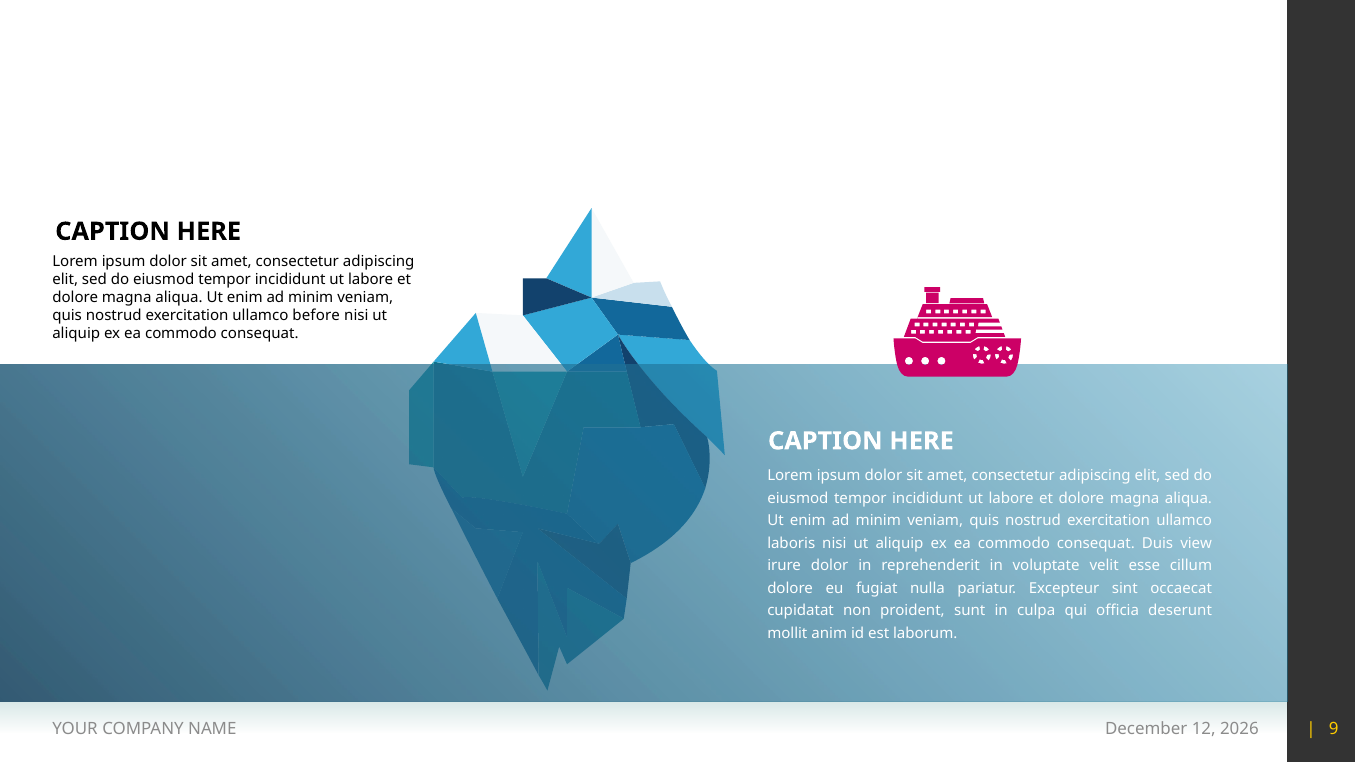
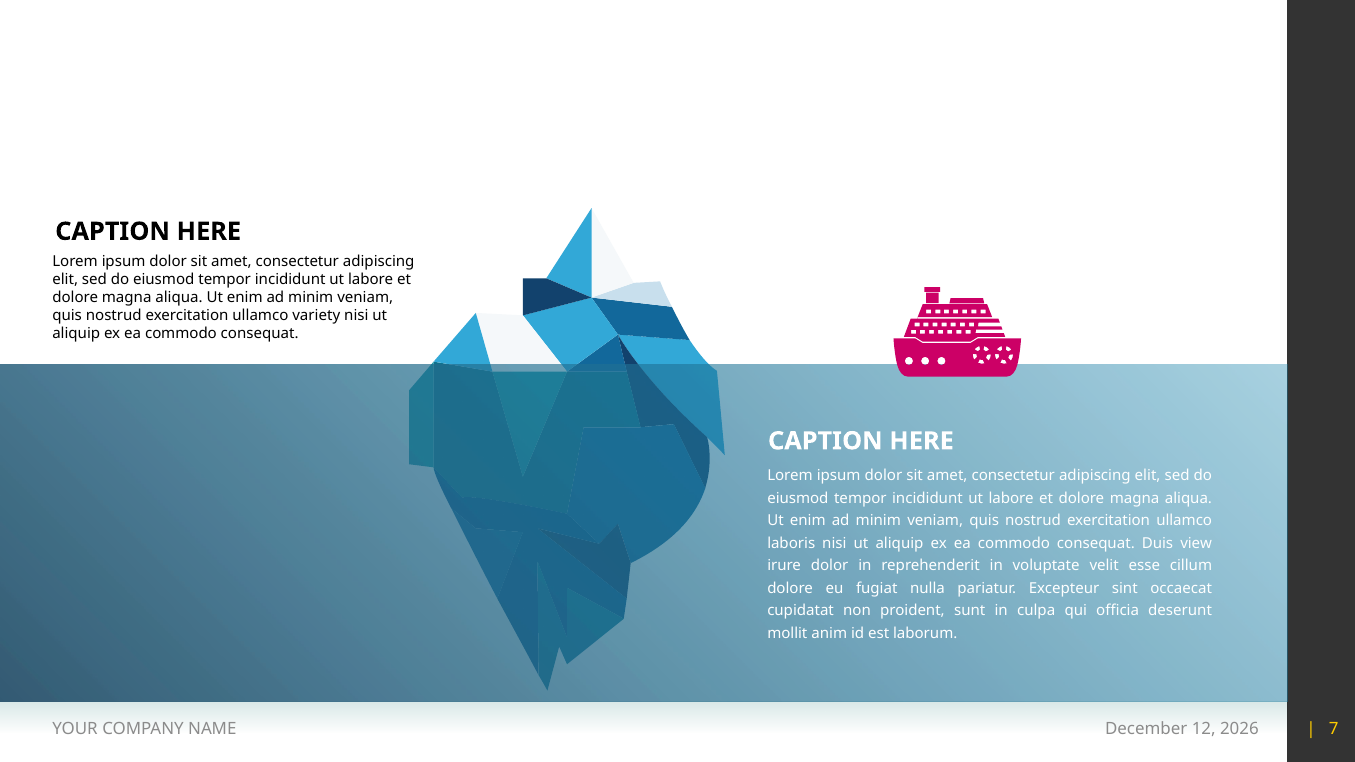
before: before -> variety
9: 9 -> 7
